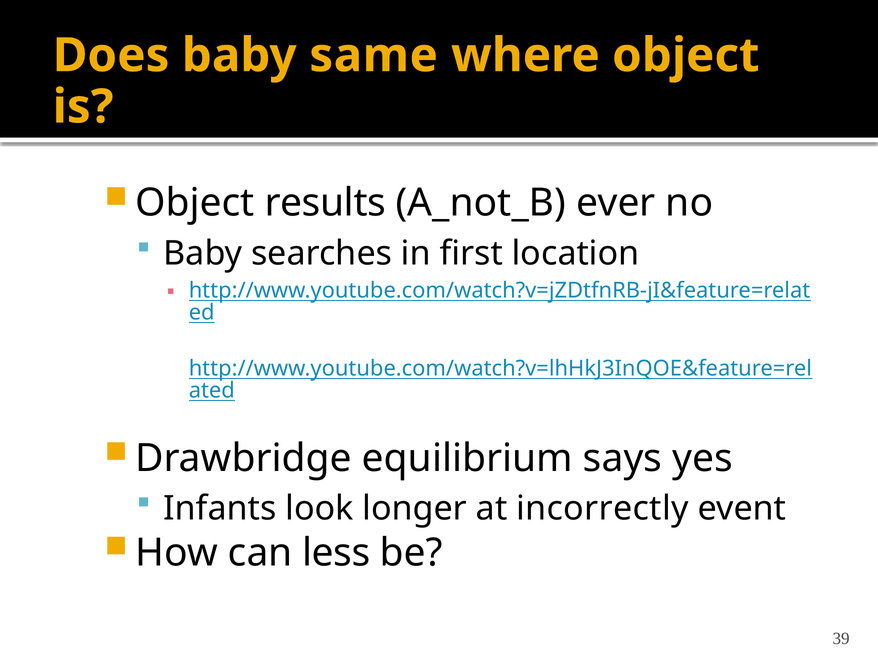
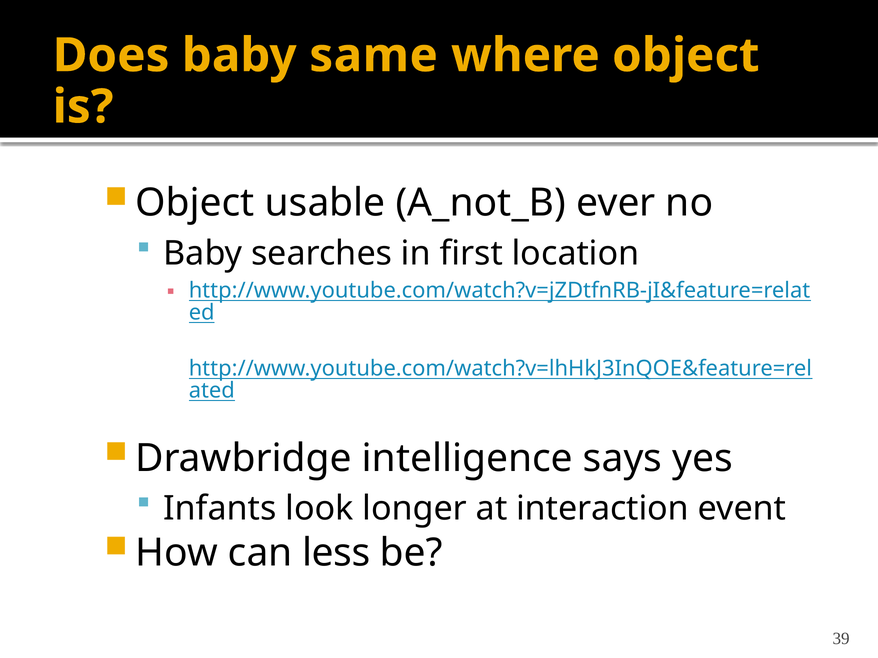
results: results -> usable
equilibrium: equilibrium -> intelligence
incorrectly: incorrectly -> interaction
